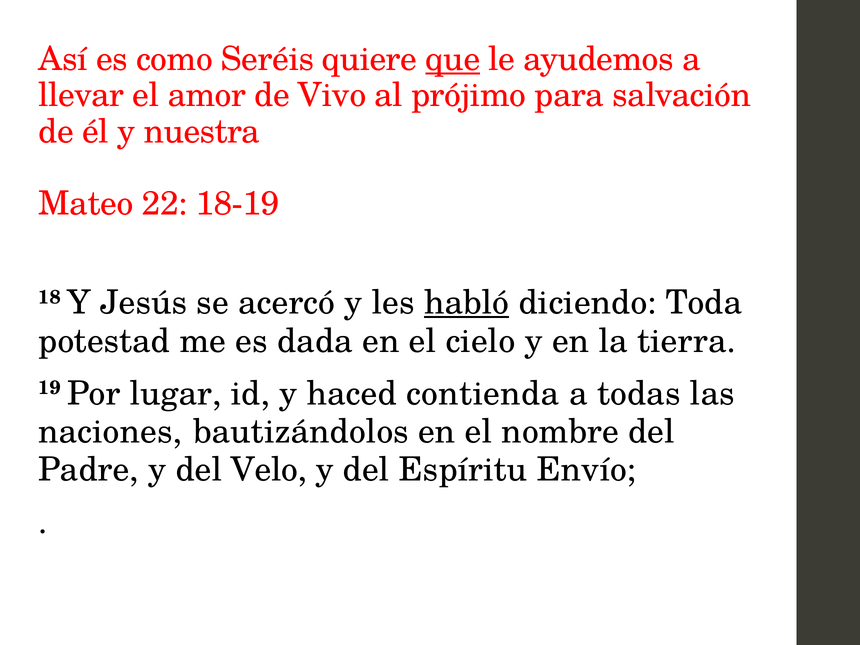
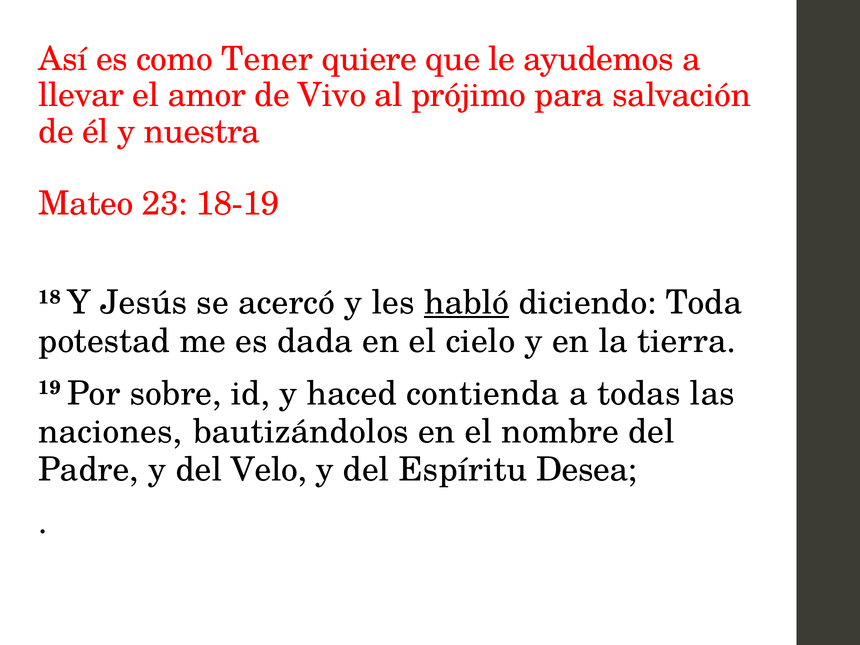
Seréis: Seréis -> Tener
que underline: present -> none
22: 22 -> 23
lugar: lugar -> sobre
Envío: Envío -> Desea
